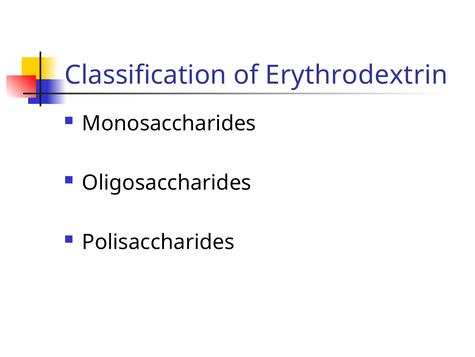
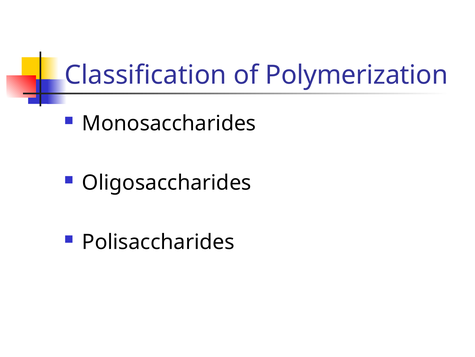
Erythrodextrin: Erythrodextrin -> Polymerization
